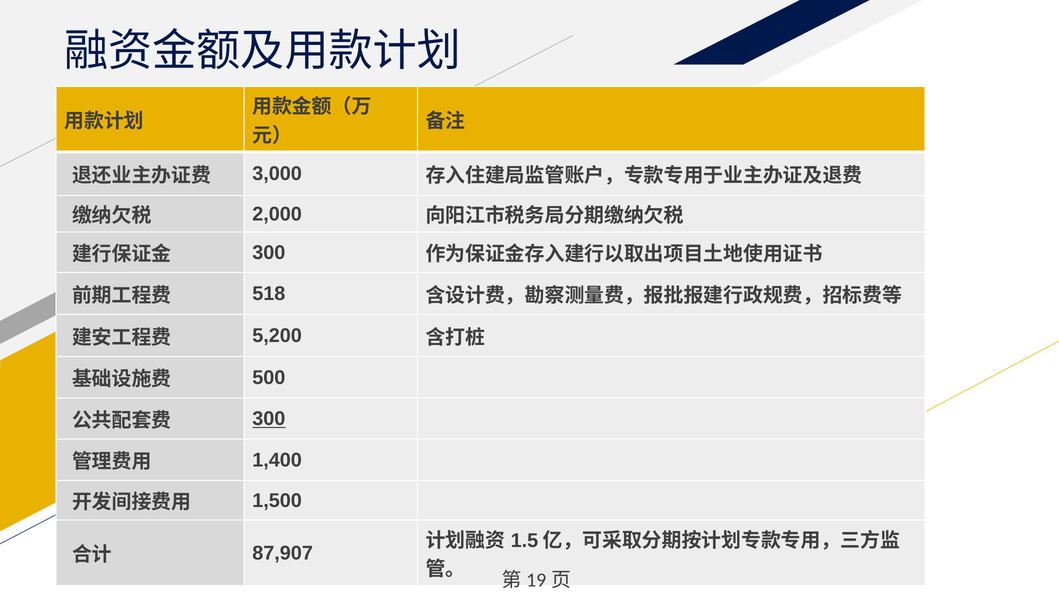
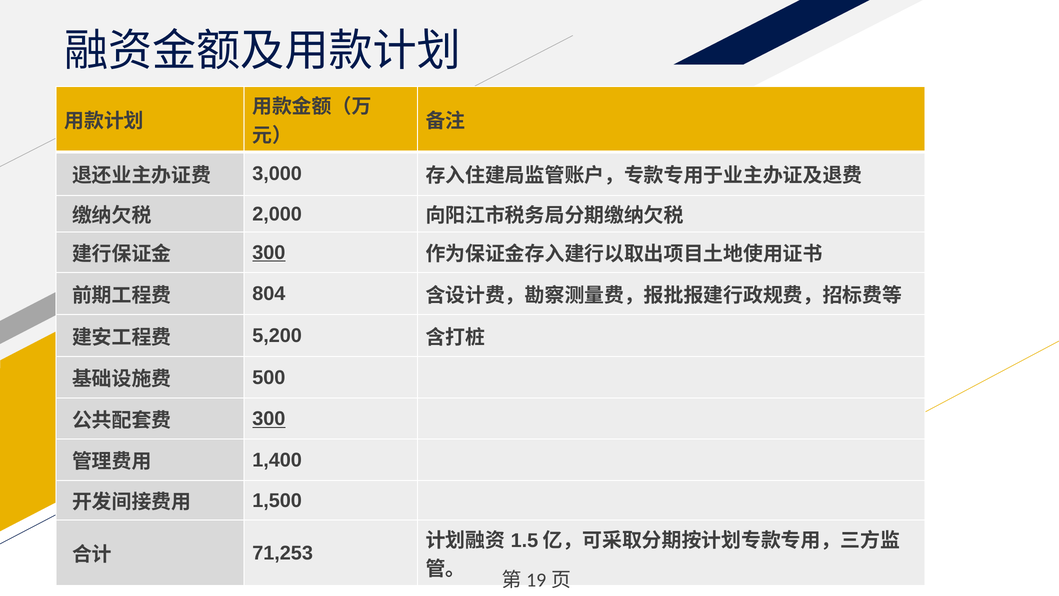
300 at (269, 252) underline: none -> present
518: 518 -> 804
87,907: 87,907 -> 71,253
